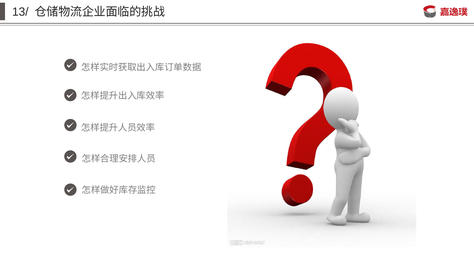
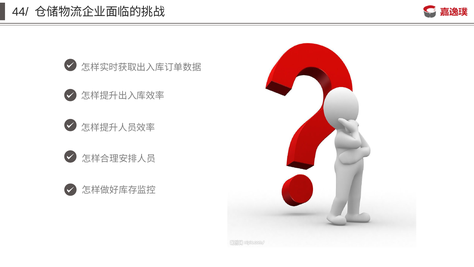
13/: 13/ -> 44/
